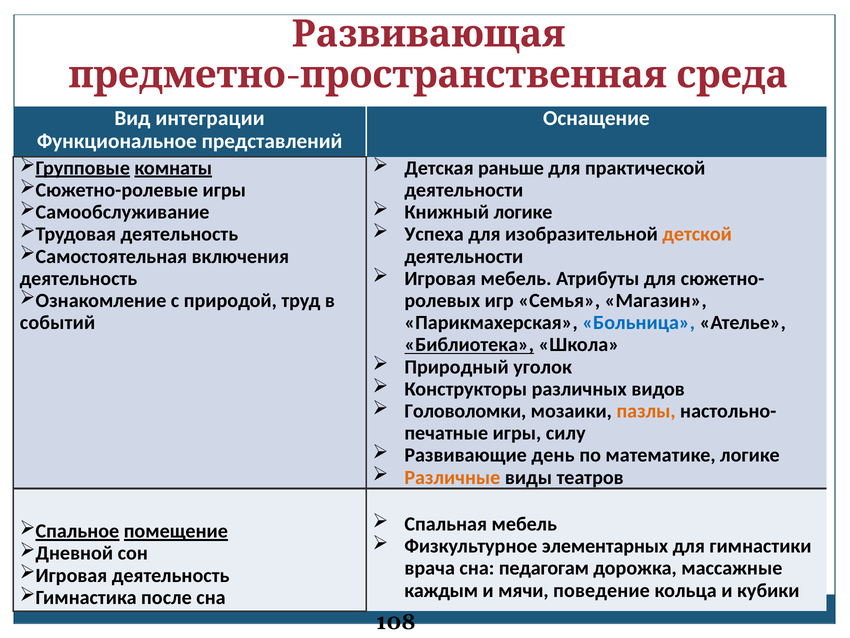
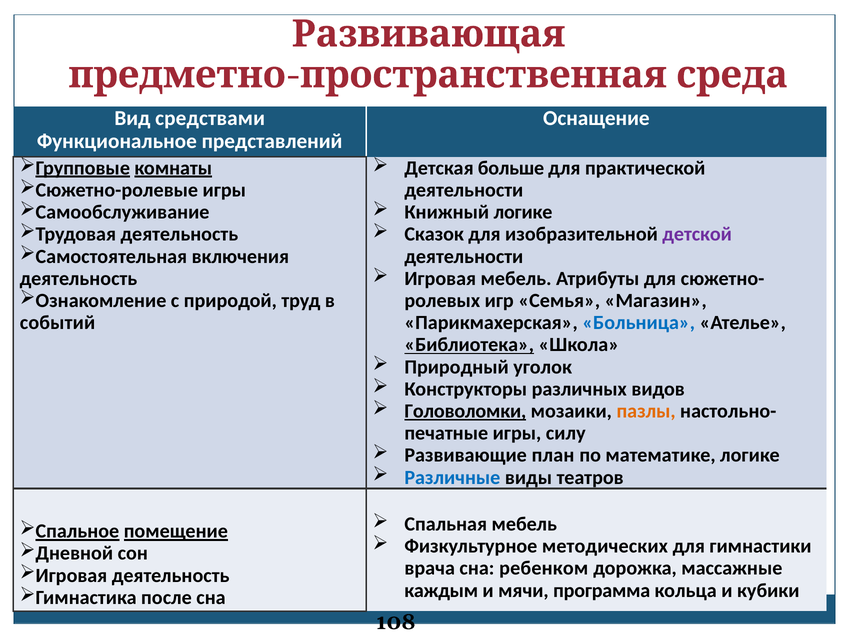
интеграции: интеграции -> средствами
раньше: раньше -> больше
Успеха: Успеха -> Сказок
детской colour: orange -> purple
Головоломки underline: none -> present
день: день -> план
Различные colour: orange -> blue
элементарных: элементарных -> методических
педагогам: педагогам -> ребенком
поведение: поведение -> программа
